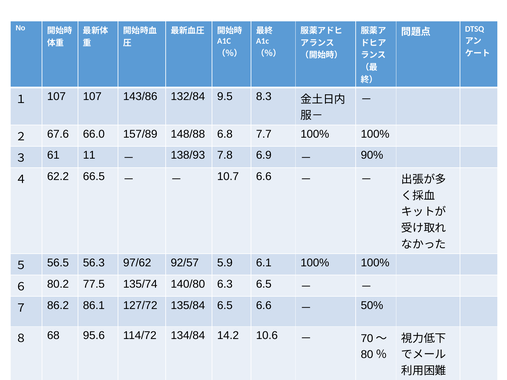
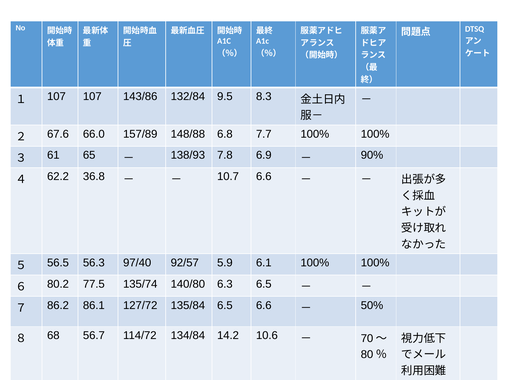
11: 11 -> 65
66.5: 66.5 -> 36.8
97/62: 97/62 -> 97/40
95.6: 95.6 -> 56.7
